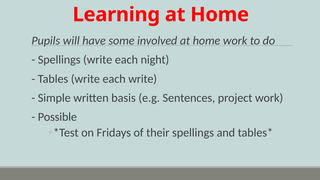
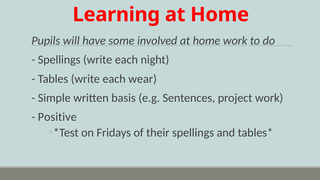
each write: write -> wear
Possible: Possible -> Positive
